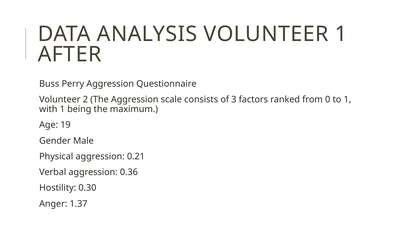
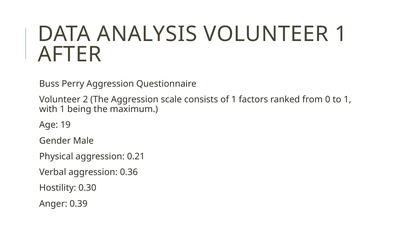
of 3: 3 -> 1
1.37: 1.37 -> 0.39
